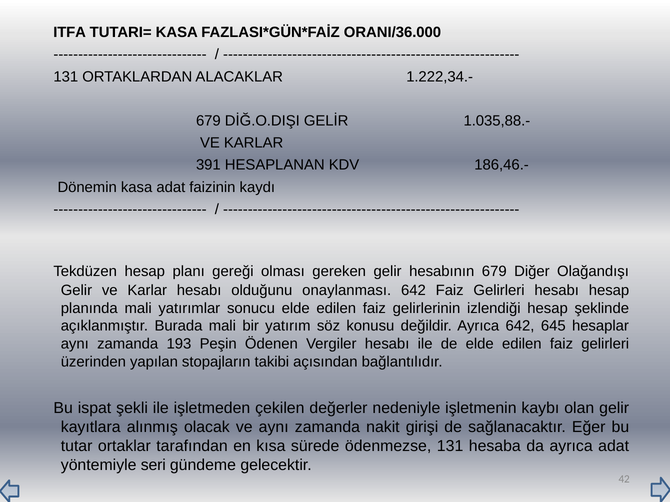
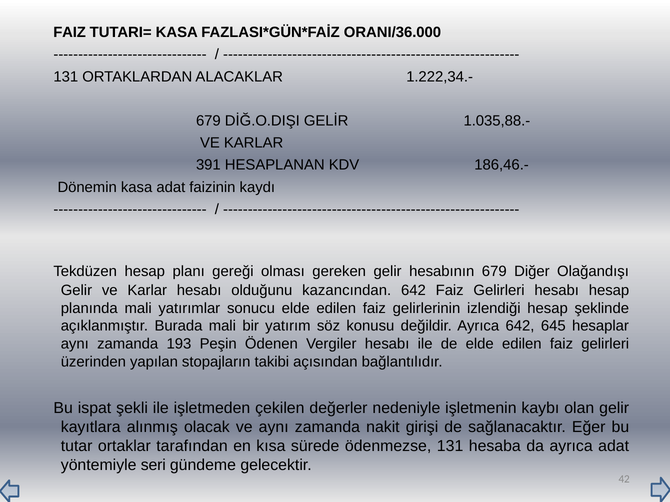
ITFA at (70, 32): ITFA -> FAIZ
onaylanması: onaylanması -> kazancından
